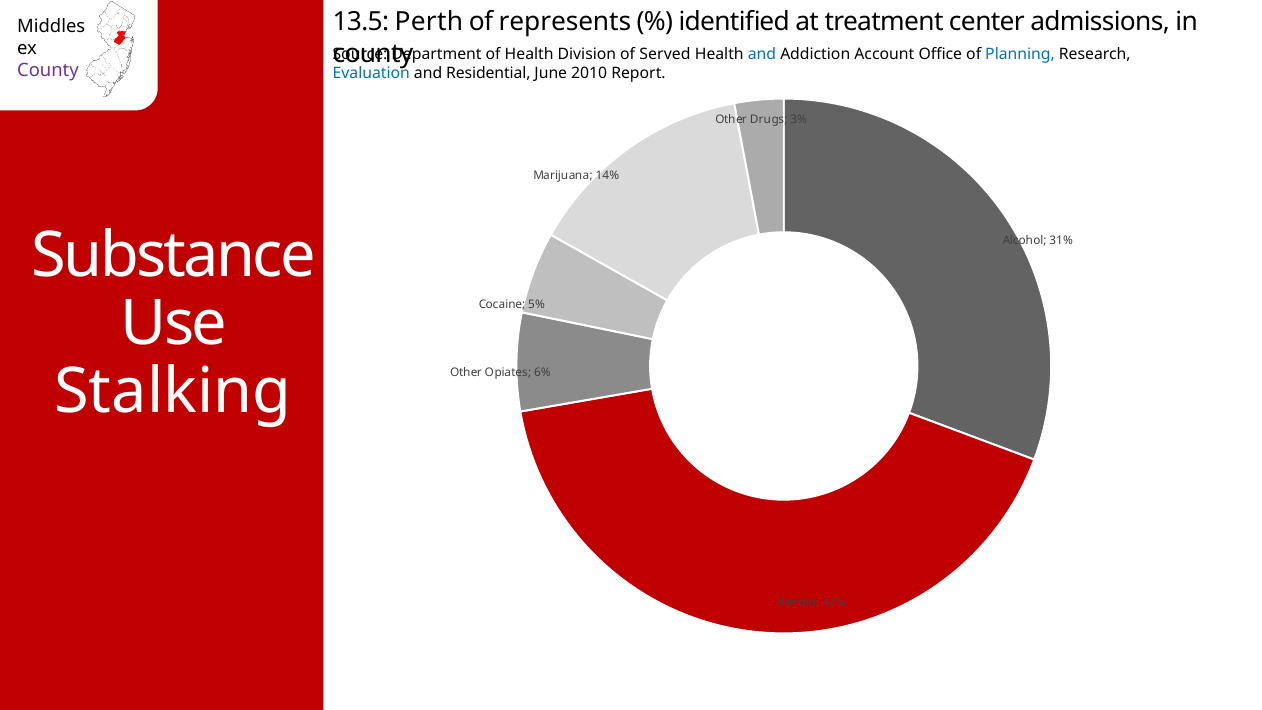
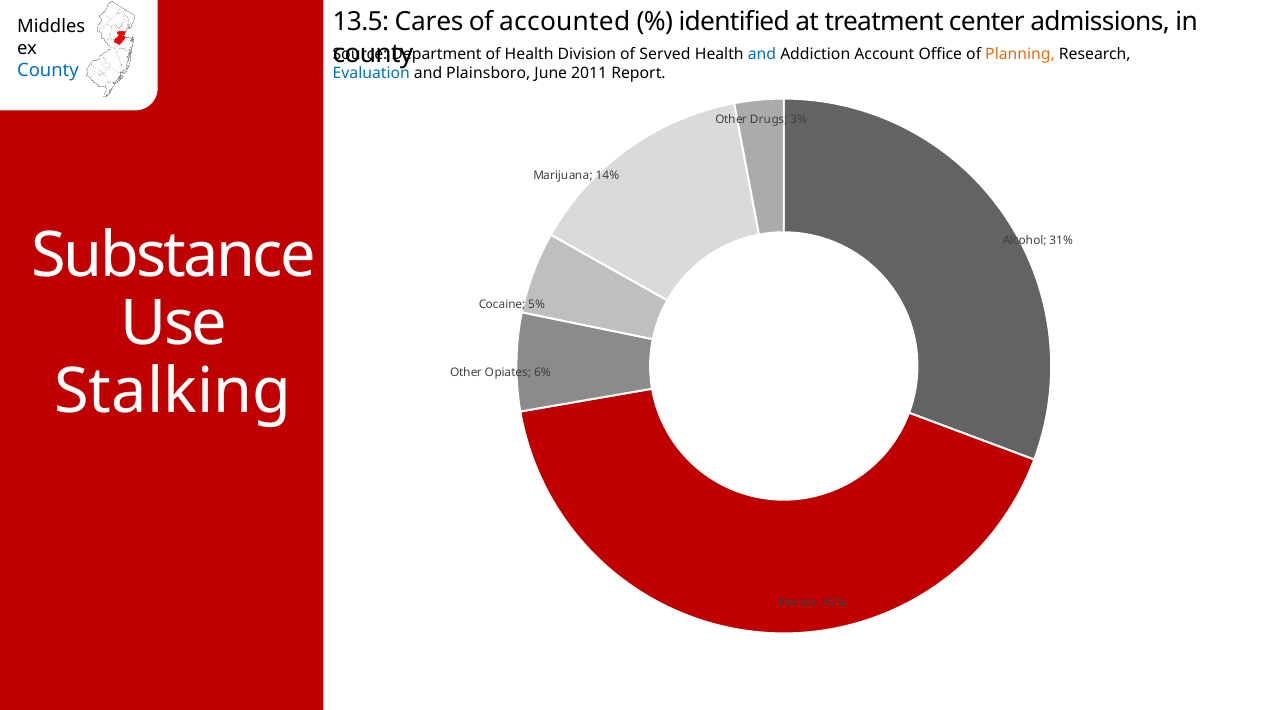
Perth: Perth -> Cares
represents: represents -> accounted
Planning colour: blue -> orange
County at (48, 70) colour: purple -> blue
Residential: Residential -> Plainsboro
2010: 2010 -> 2011
